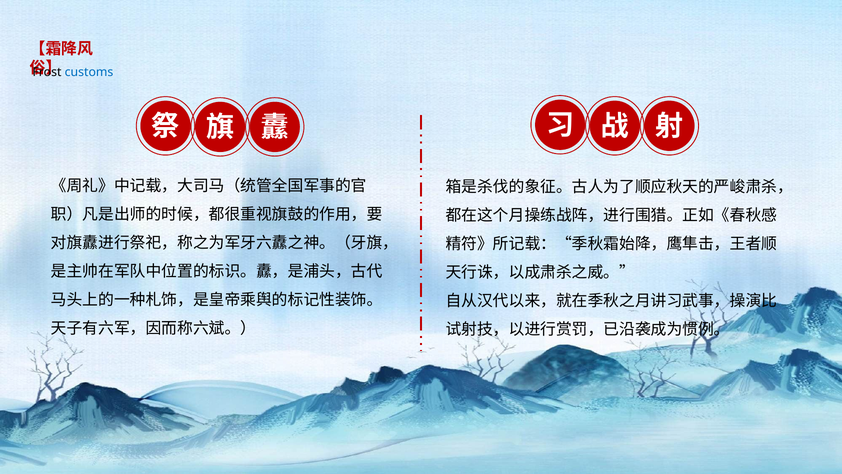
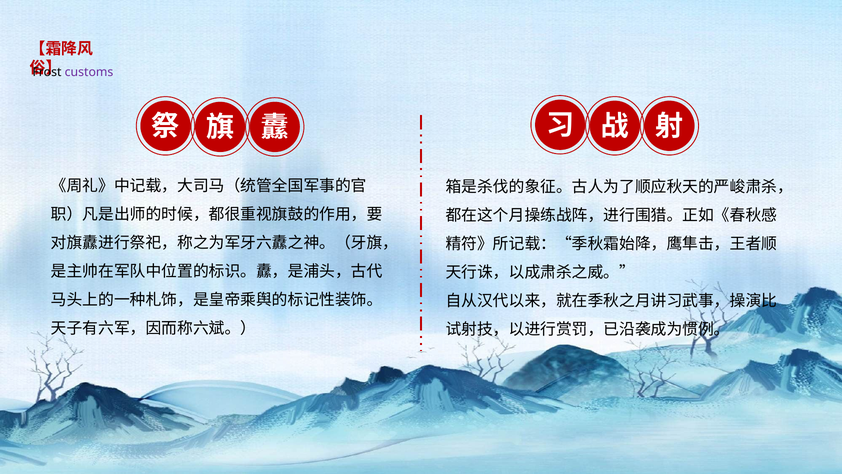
customs colour: blue -> purple
